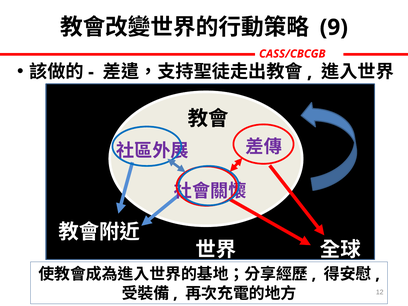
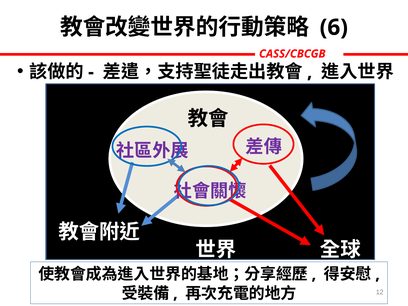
9: 9 -> 6
